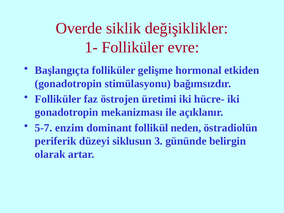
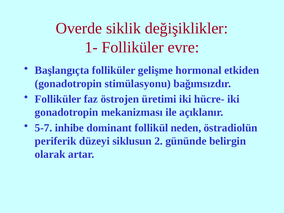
enzim: enzim -> inhibe
3: 3 -> 2
